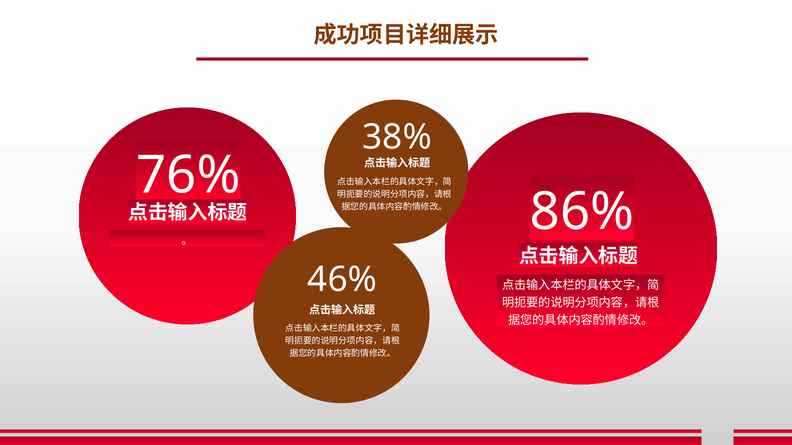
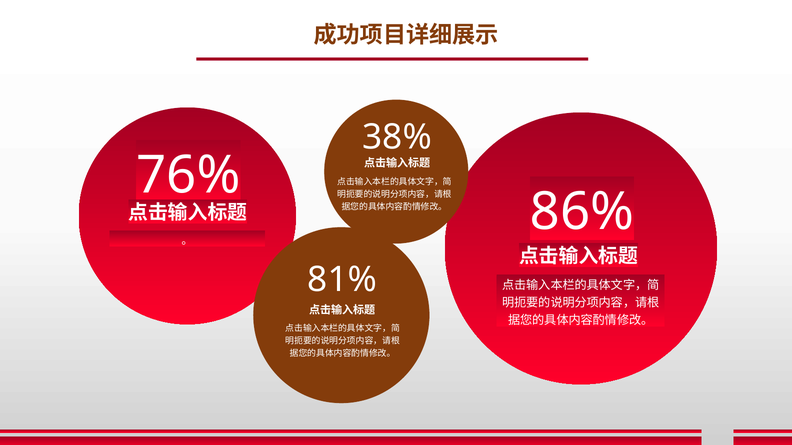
46%: 46% -> 81%
